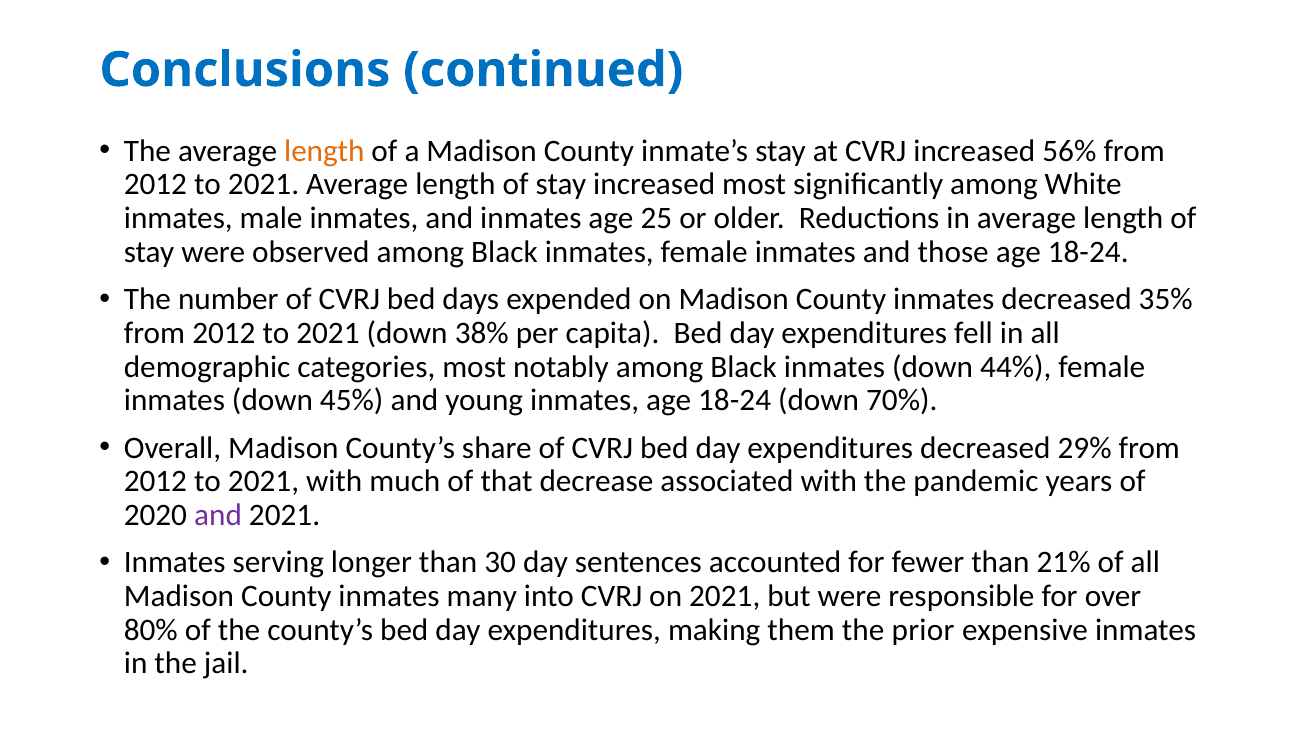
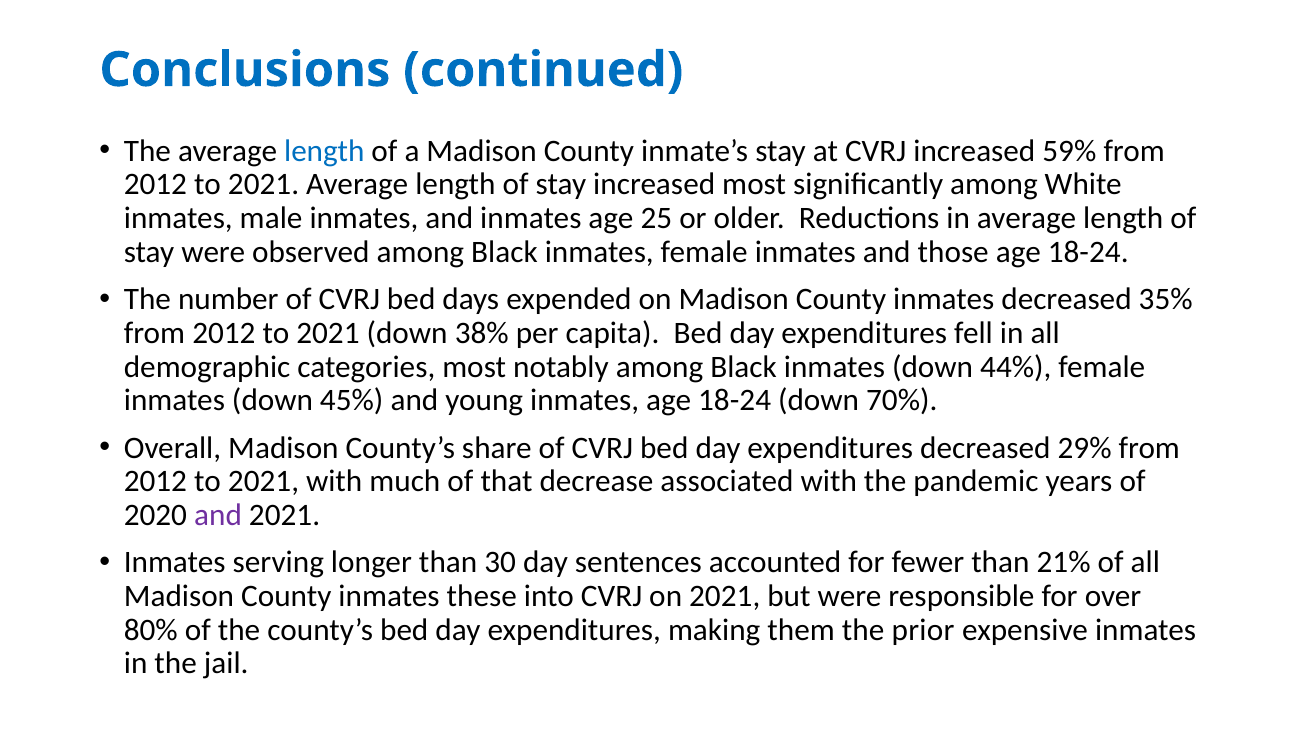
length at (324, 151) colour: orange -> blue
56%: 56% -> 59%
many: many -> these
